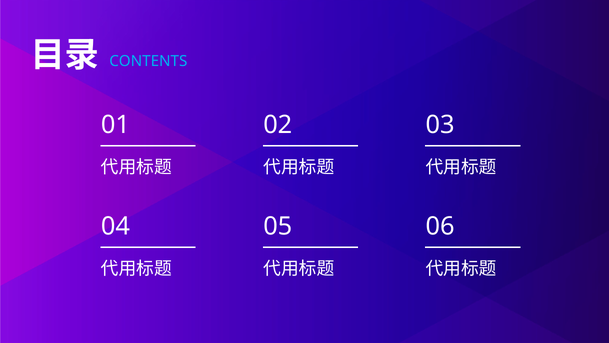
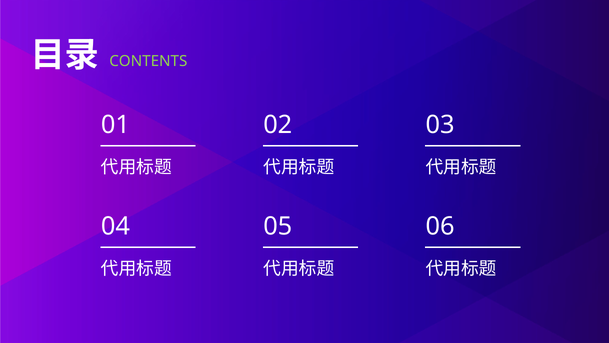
CONTENTS colour: light blue -> light green
